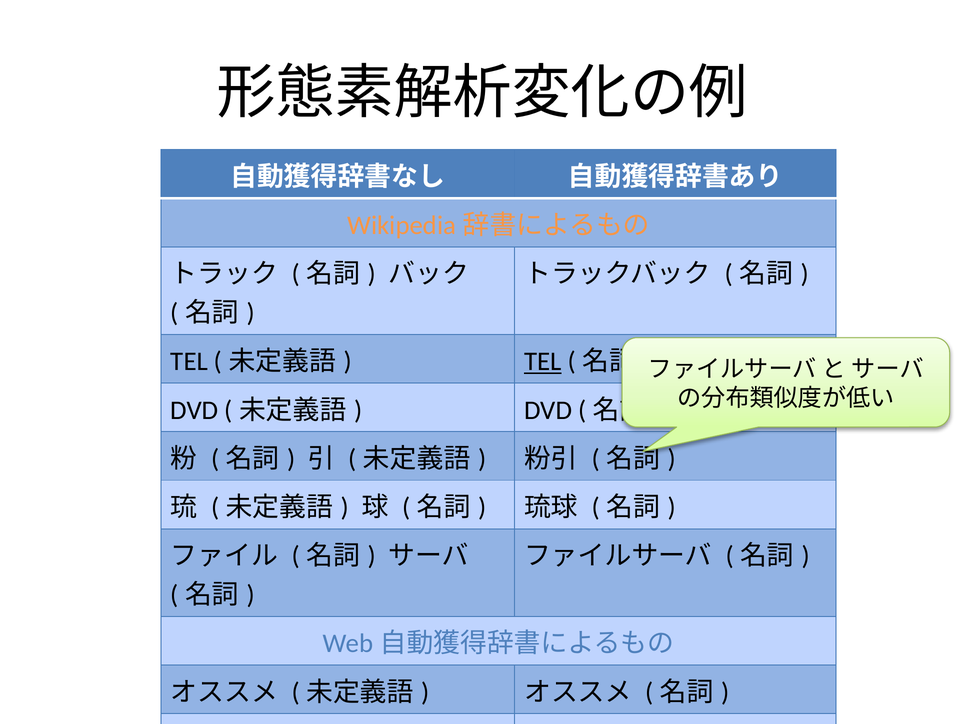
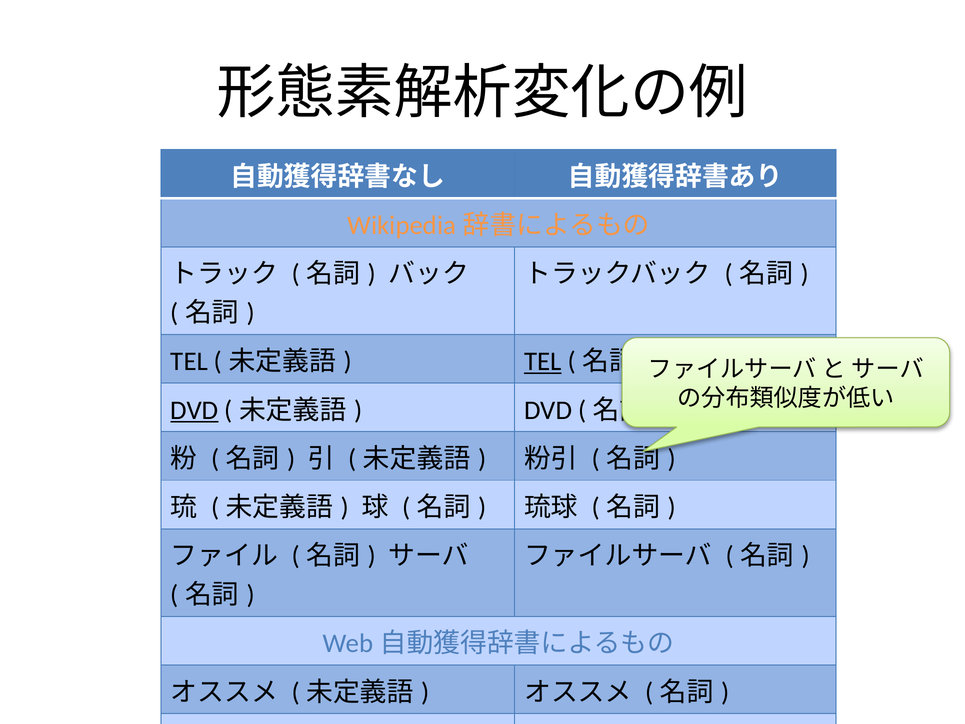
DVD at (194, 410) underline: none -> present
